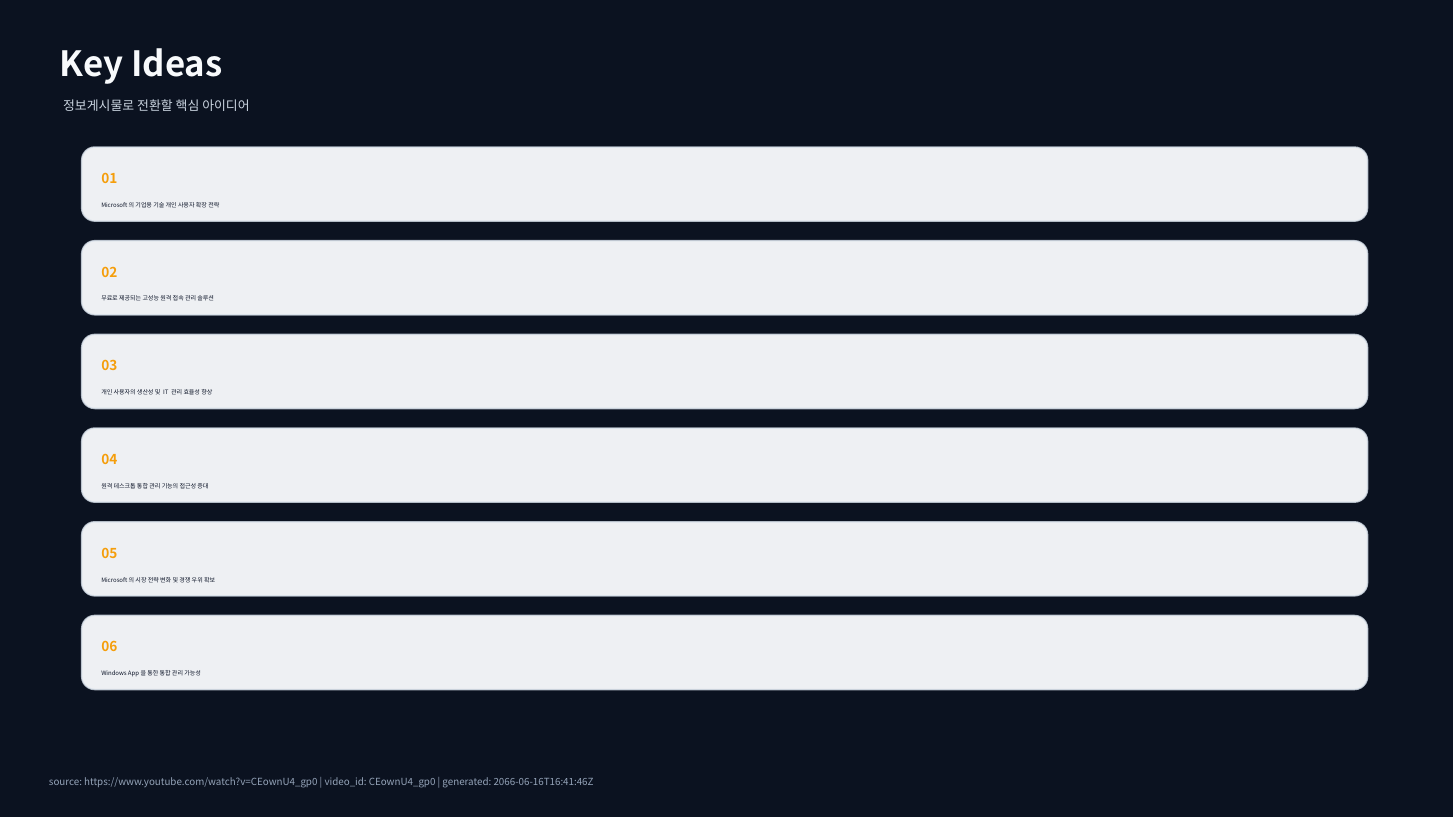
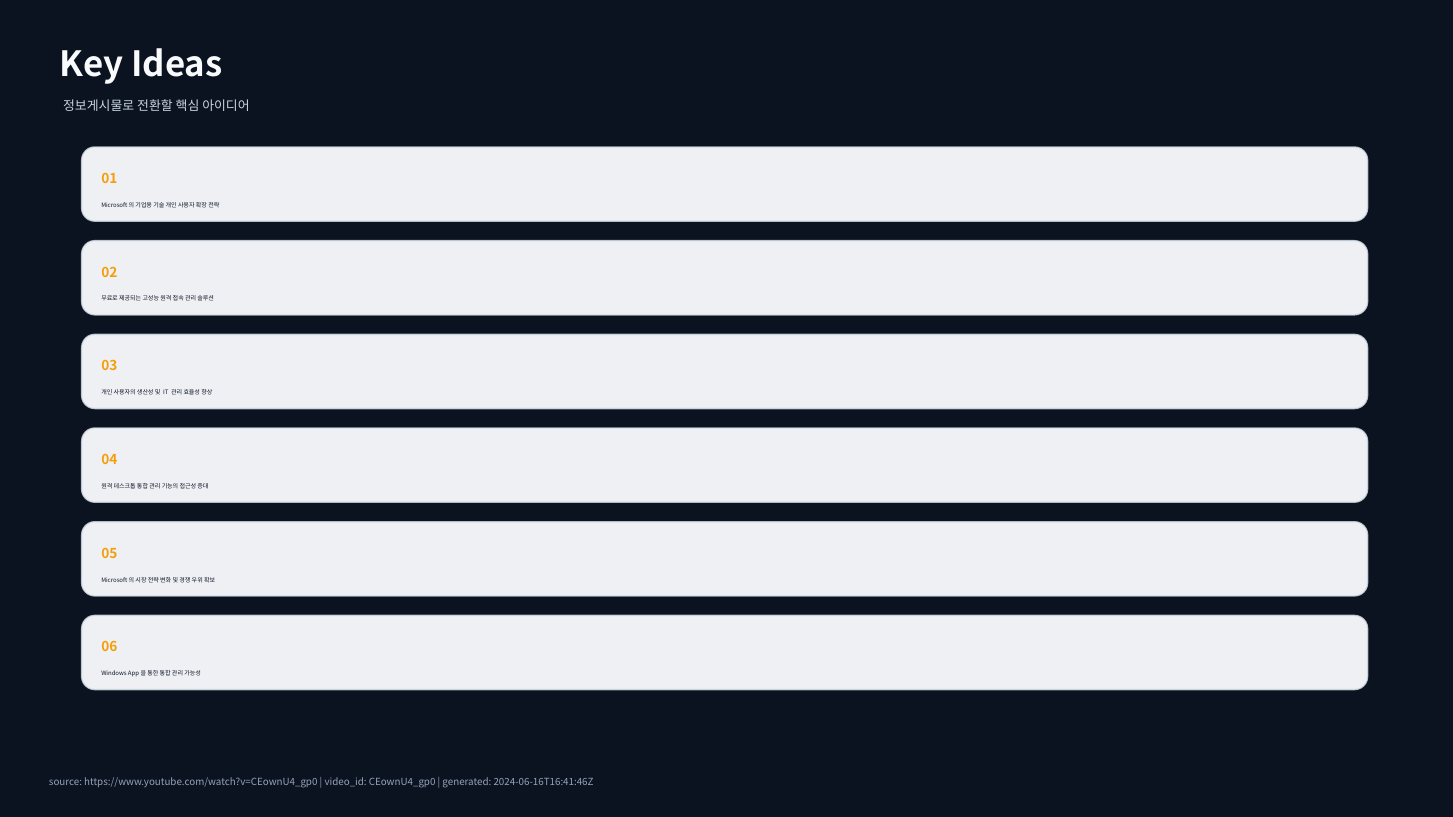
2066-06-16T16:41:46Z: 2066-06-16T16:41:46Z -> 2024-06-16T16:41:46Z
